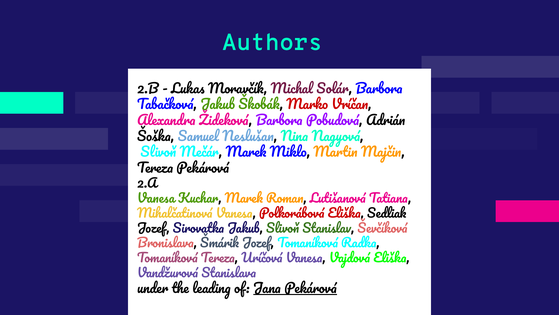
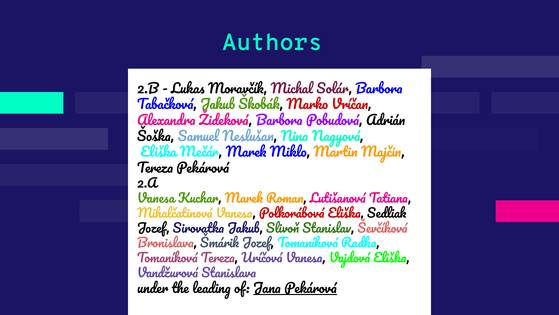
Slivoň at (158, 152): Slivoň -> Eliška
